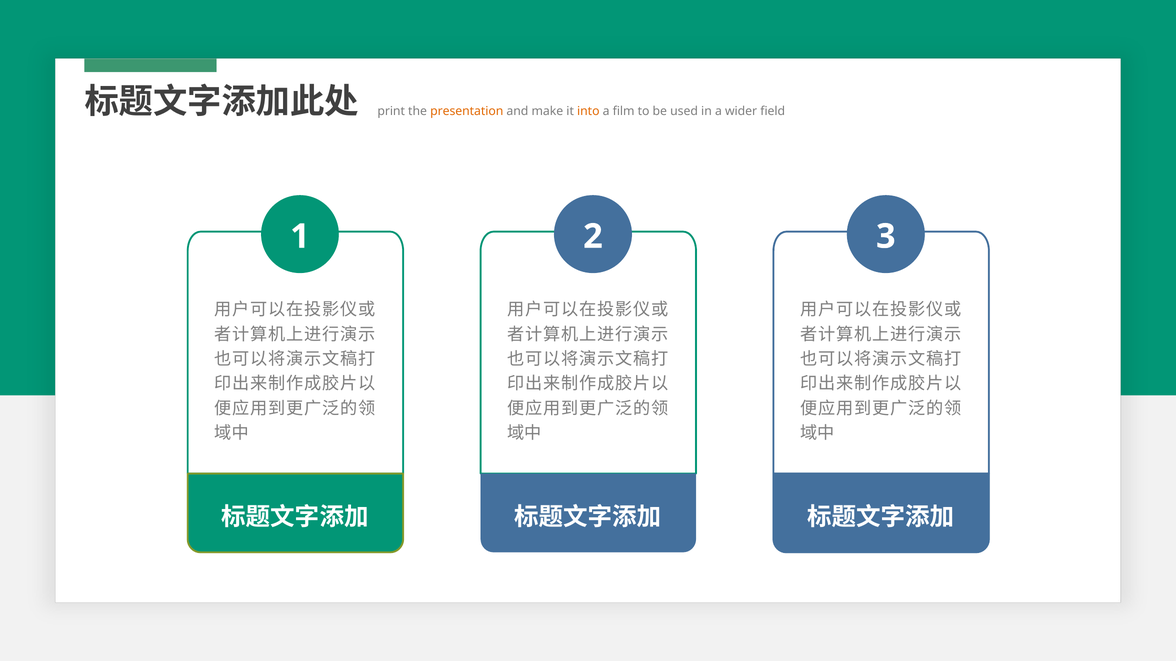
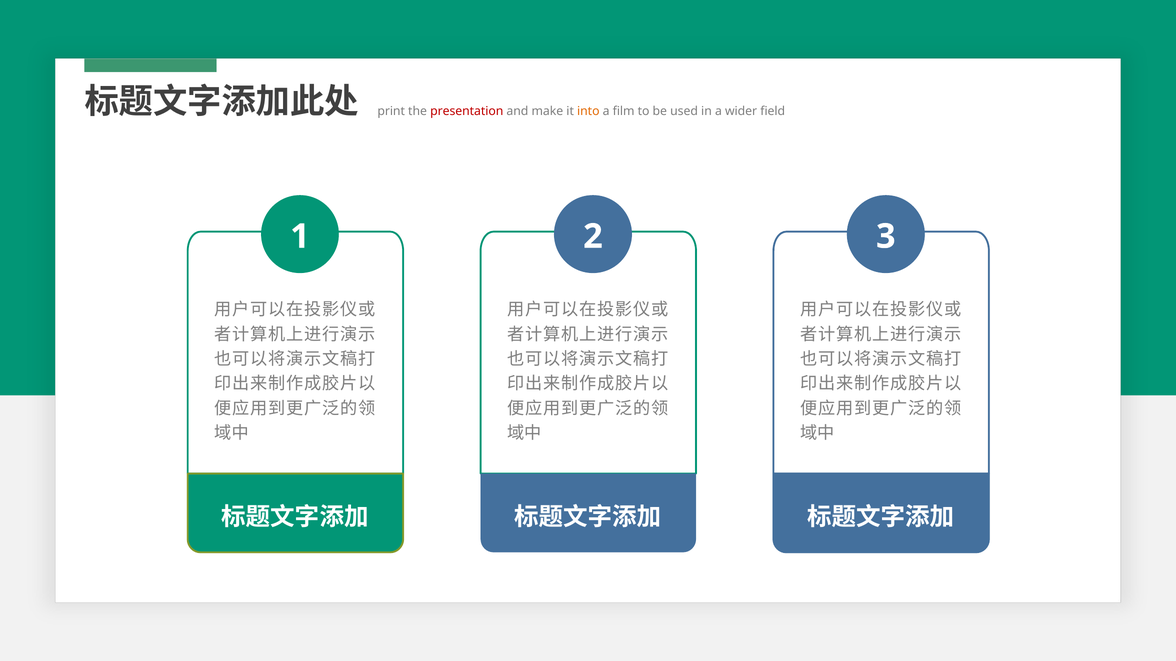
presentation colour: orange -> red
